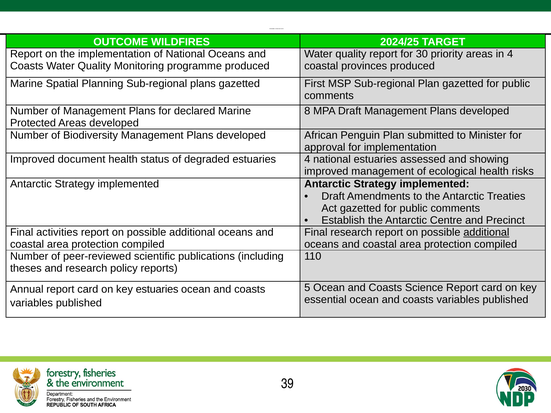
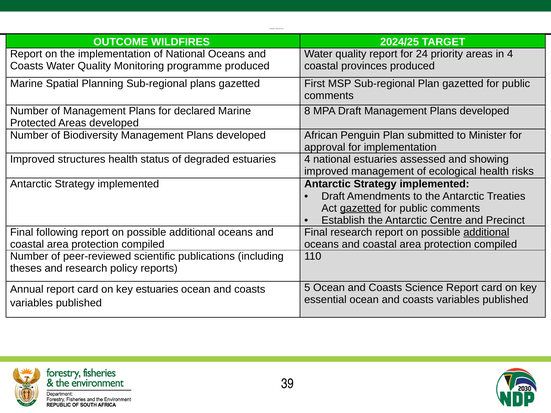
30: 30 -> 24
document: document -> structures
gazetted at (361, 208) underline: none -> present
activities: activities -> following
